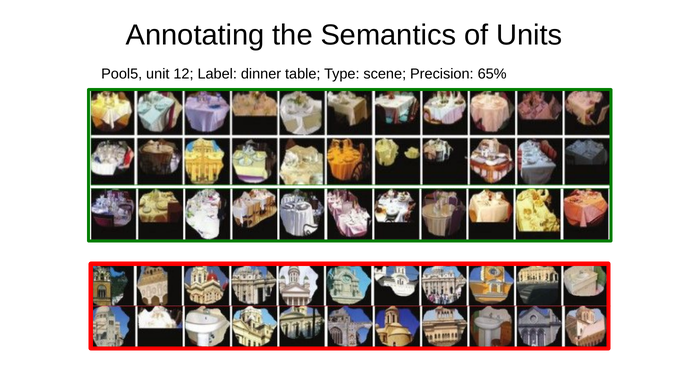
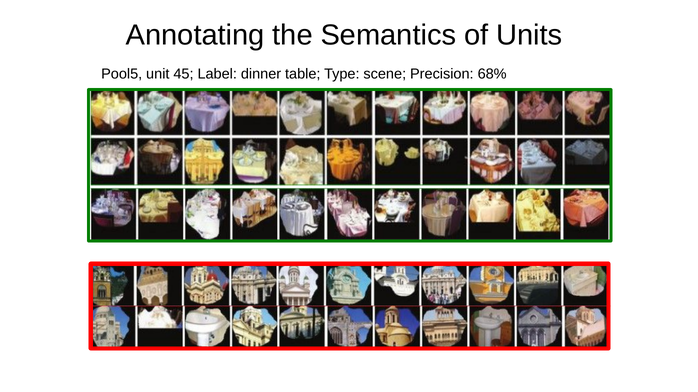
12: 12 -> 45
65%: 65% -> 68%
